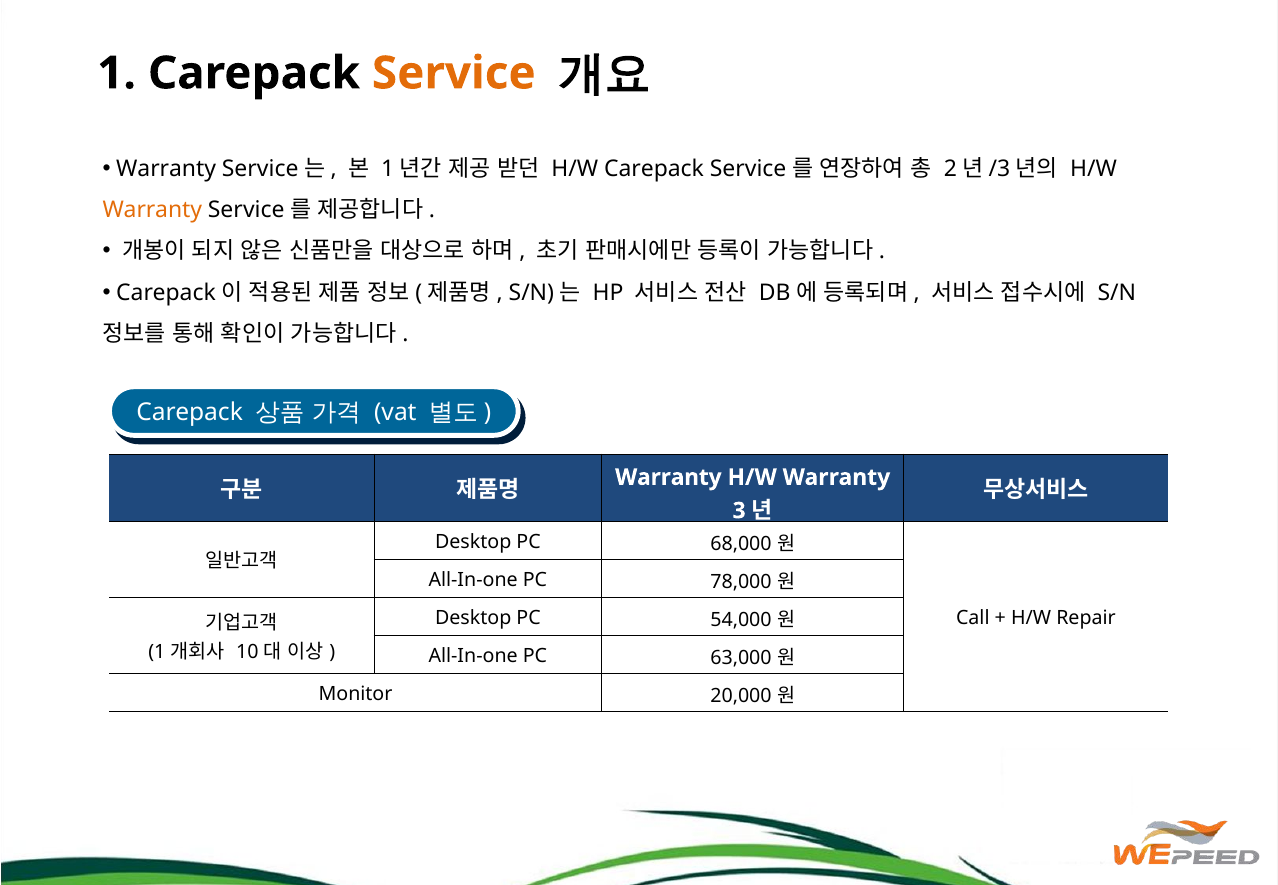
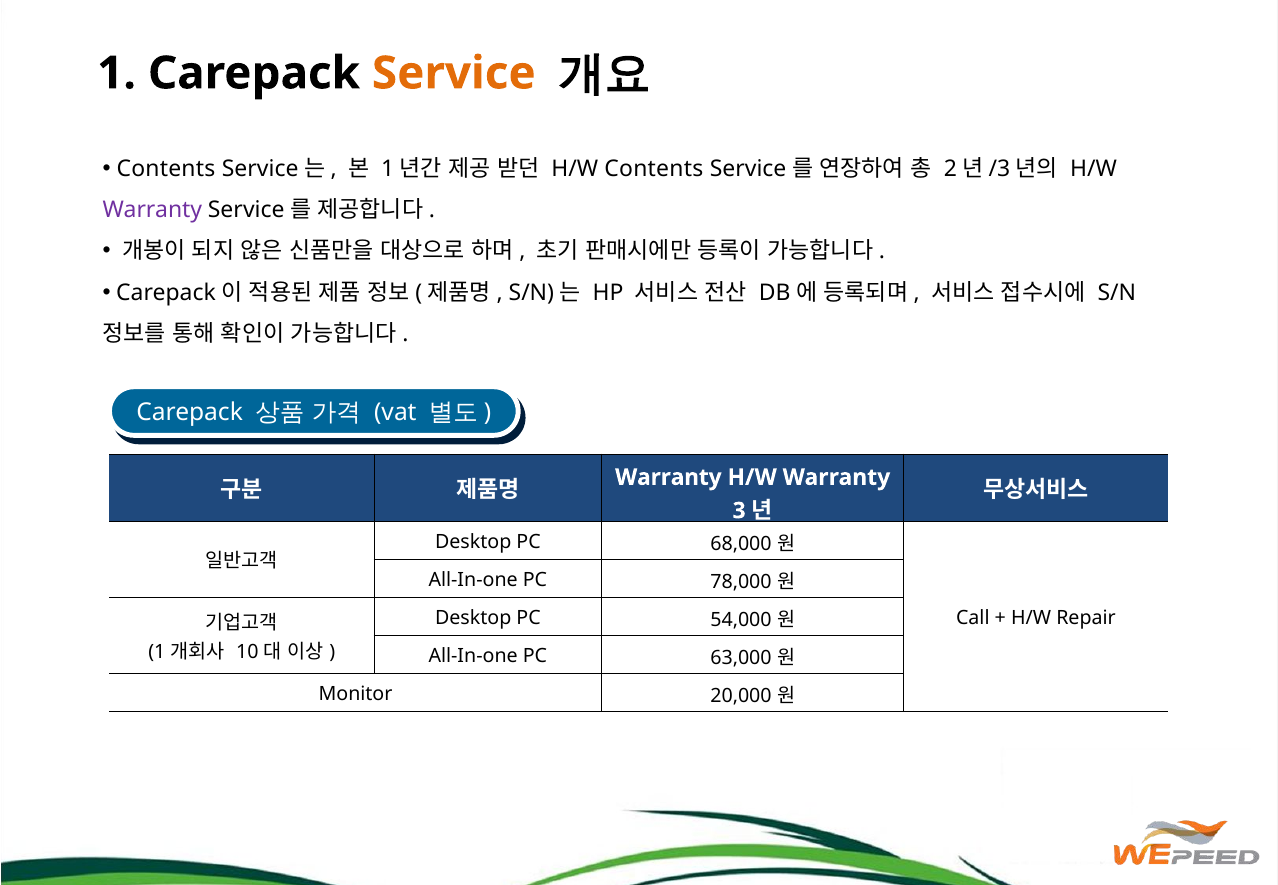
Warranty at (166, 169): Warranty -> Contents
H/W Carepack: Carepack -> Contents
Warranty at (152, 210) colour: orange -> purple
